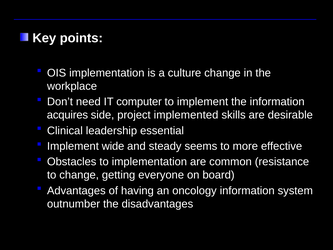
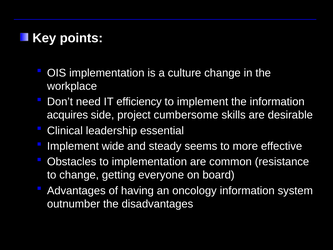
computer: computer -> efficiency
implemented: implemented -> cumbersome
